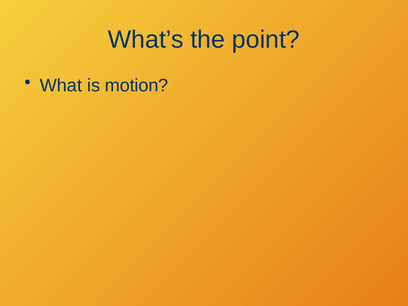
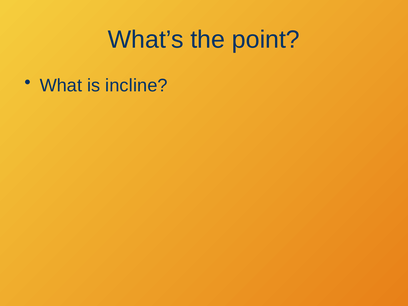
motion: motion -> incline
